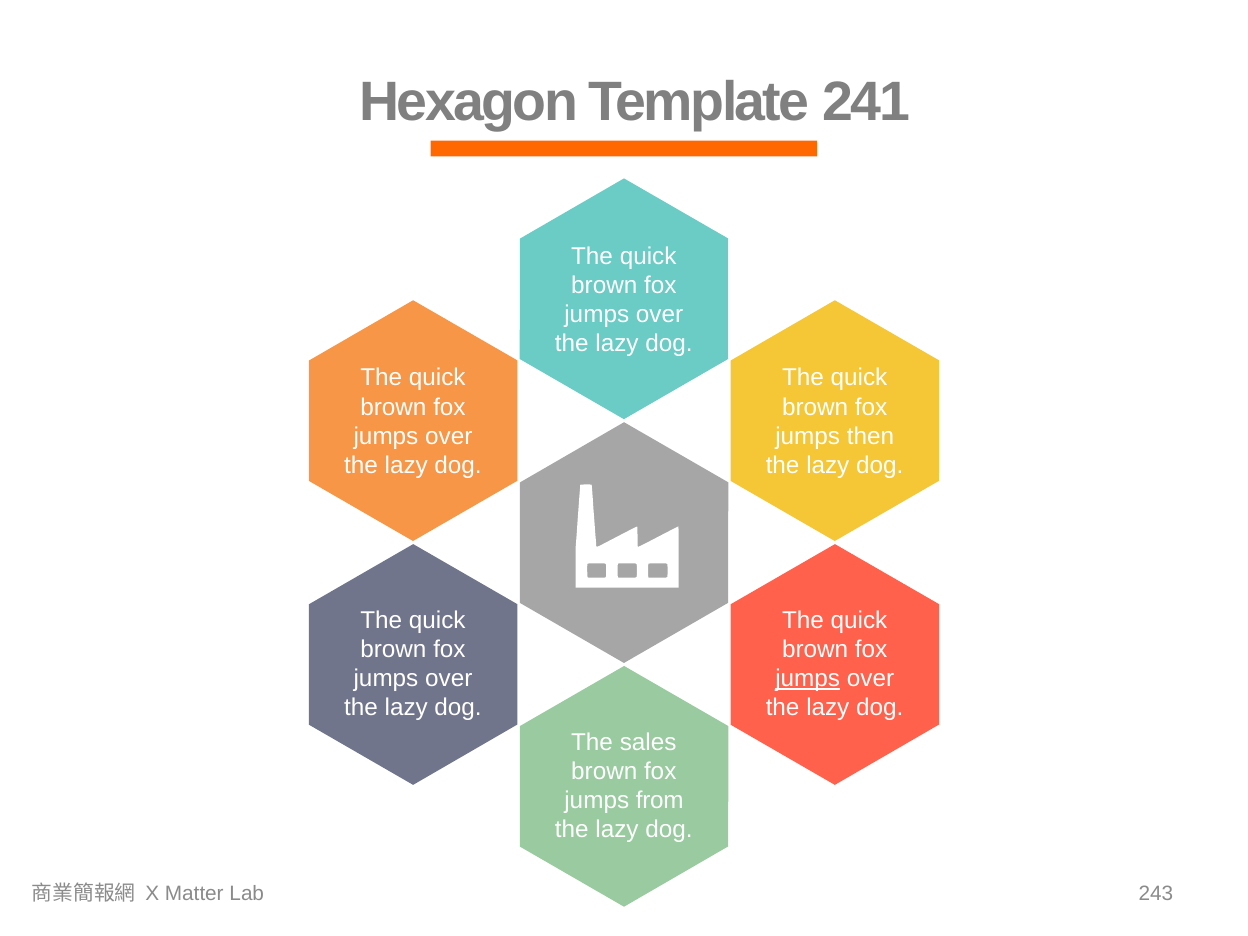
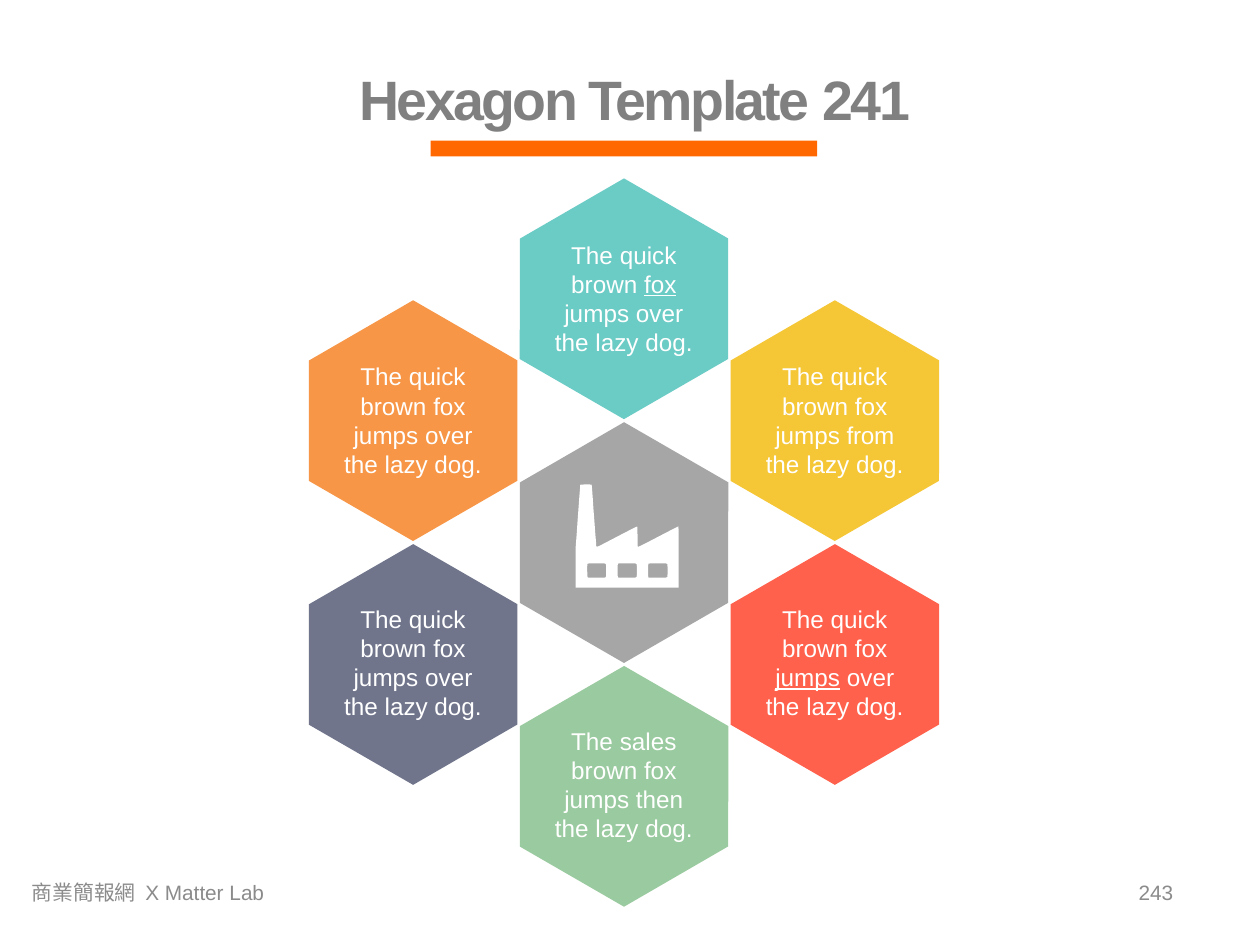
fox at (660, 285) underline: none -> present
then: then -> from
from: from -> then
